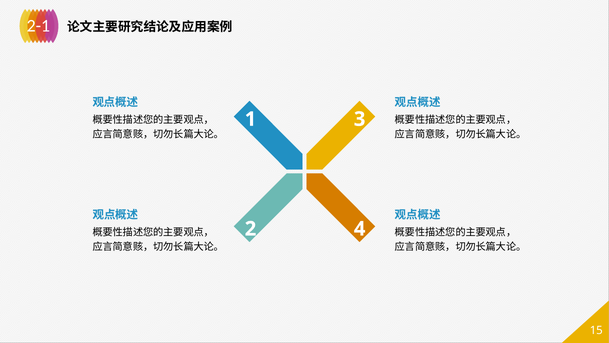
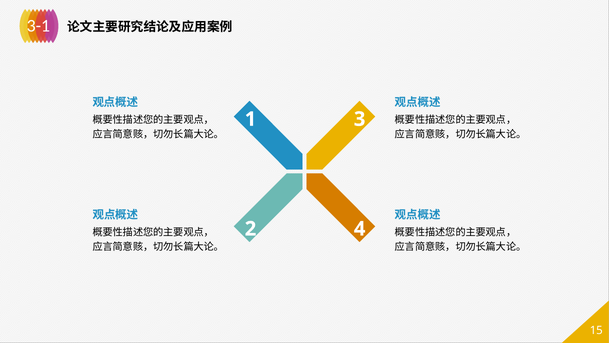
2-1: 2-1 -> 3-1
